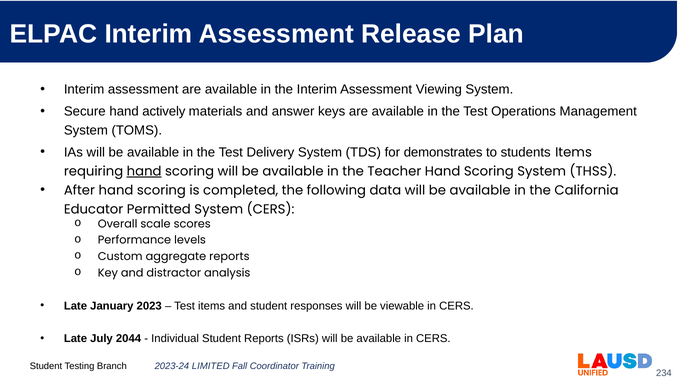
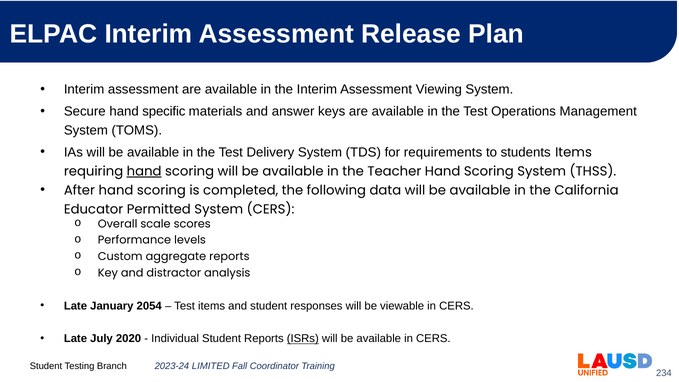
actively: actively -> specific
demonstrates: demonstrates -> requirements
2023: 2023 -> 2054
2044: 2044 -> 2020
ISRs underline: none -> present
